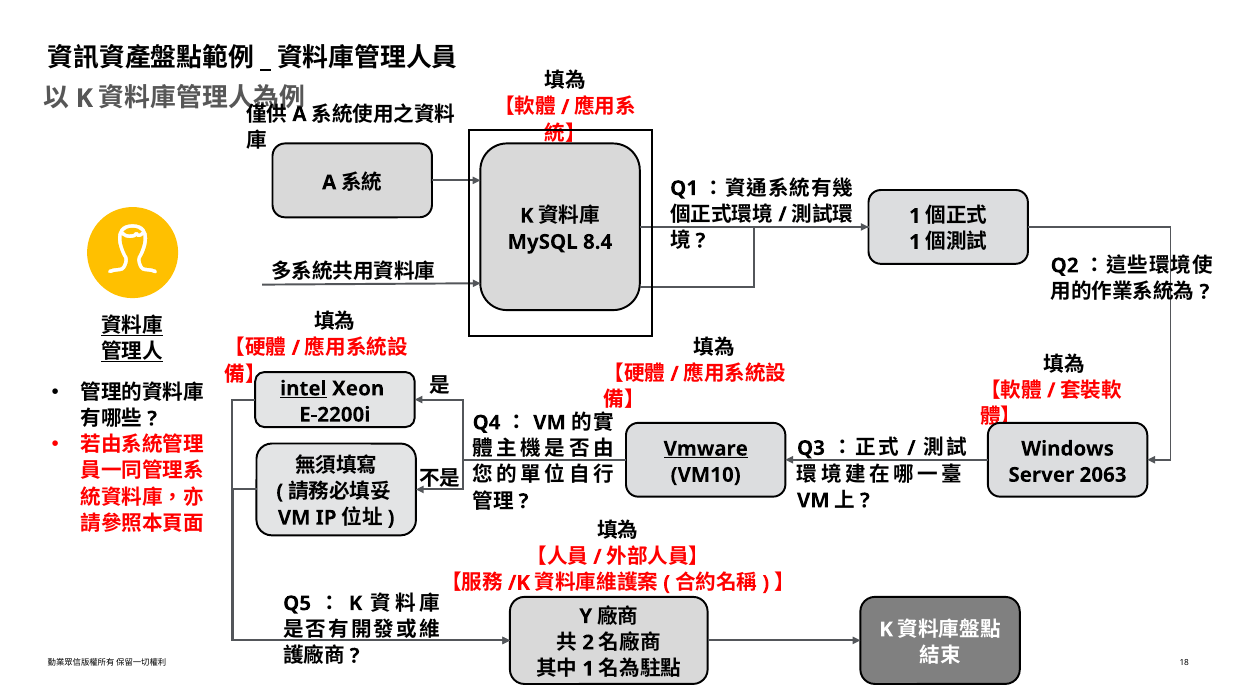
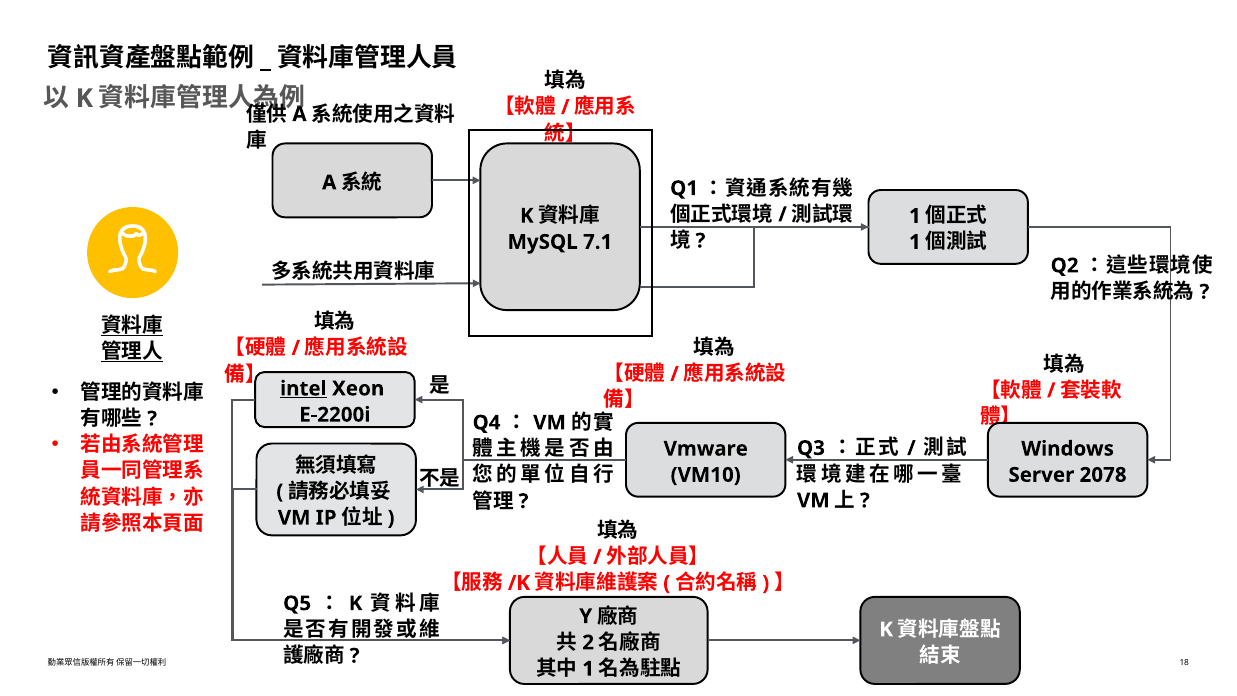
8.4: 8.4 -> 7.1
Vmware underline: present -> none
2063: 2063 -> 2078
